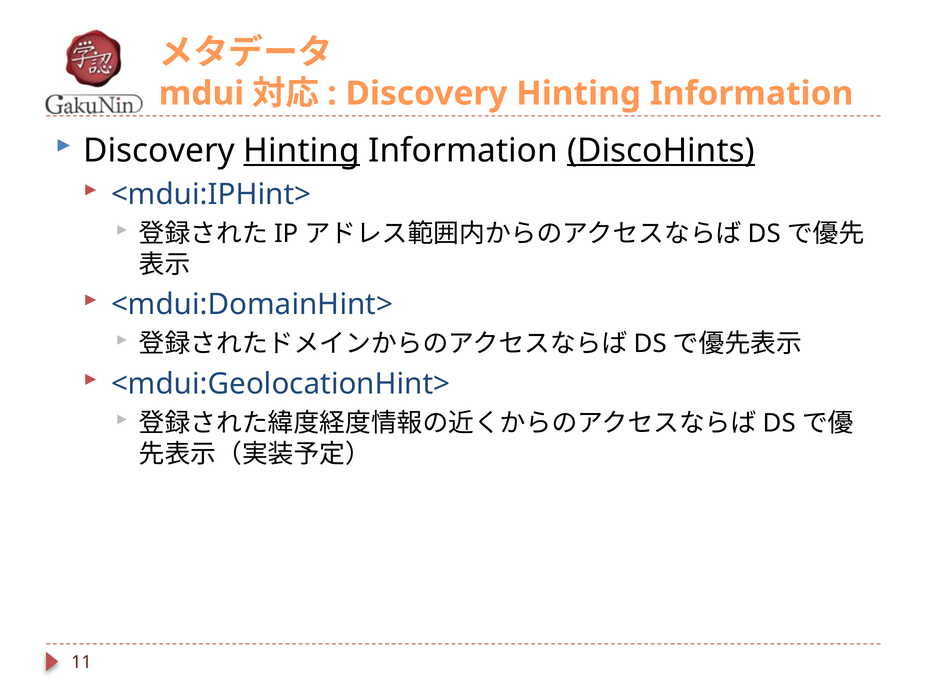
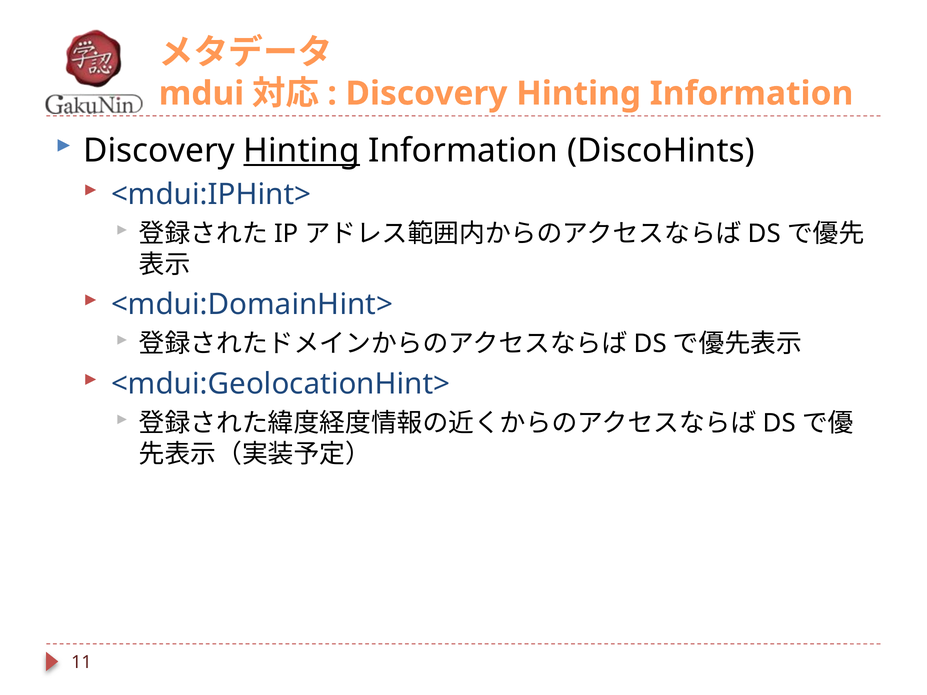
DiscoHints underline: present -> none
